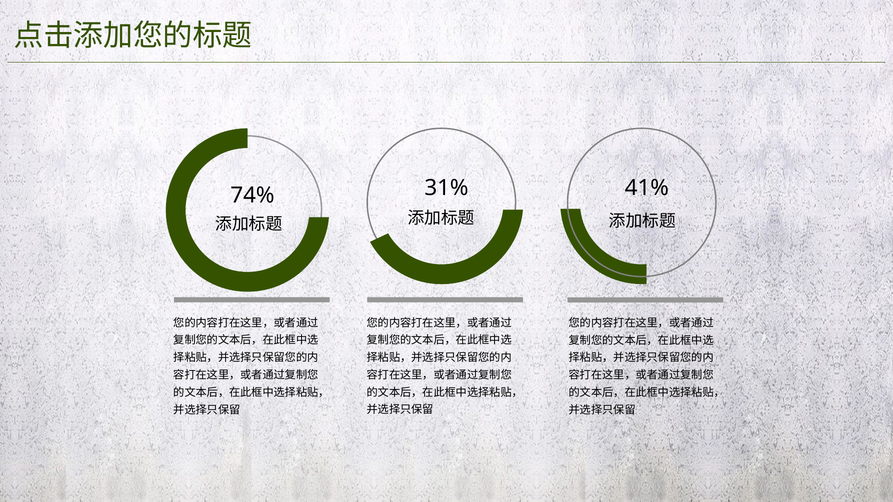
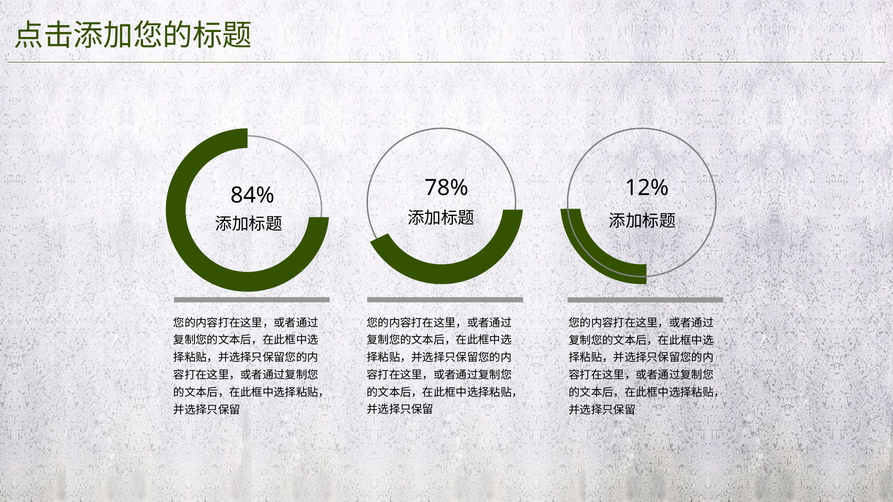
31%: 31% -> 78%
41%: 41% -> 12%
74%: 74% -> 84%
